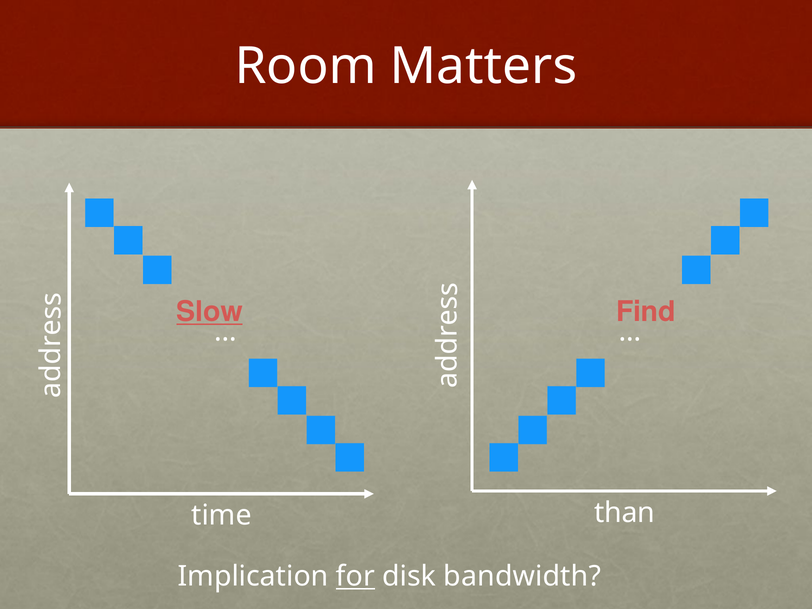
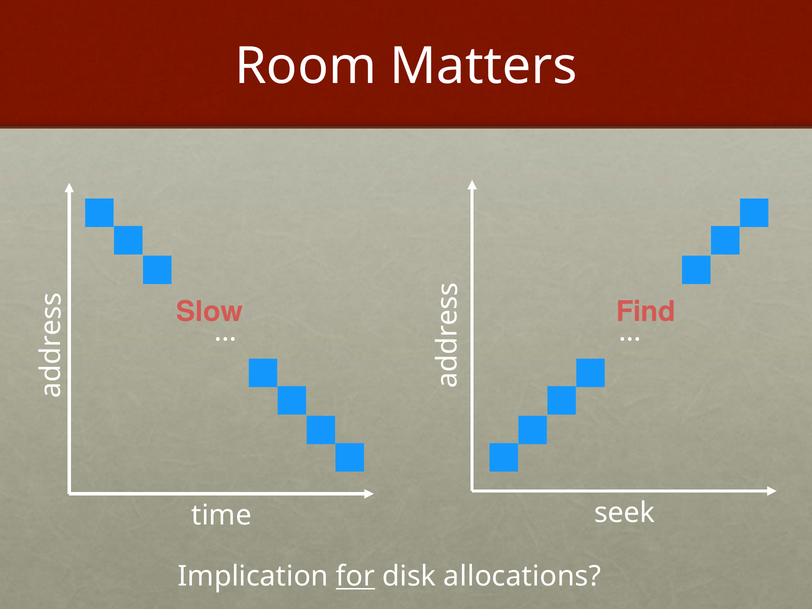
Slow underline: present -> none
than: than -> seek
bandwidth: bandwidth -> allocations
